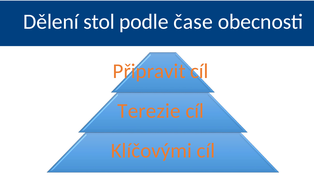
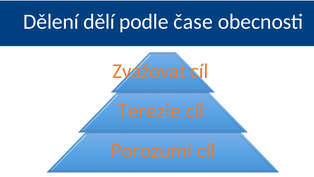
stol: stol -> dělí
Připravit: Připravit -> Zvažovat
Klíčovými: Klíčovými -> Porozumí
